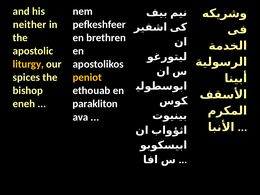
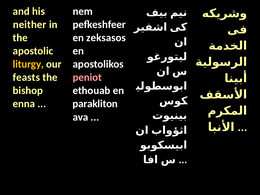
brethren: brethren -> zeksasos
spices: spices -> feasts
peniot colour: yellow -> pink
eneh: eneh -> enna
